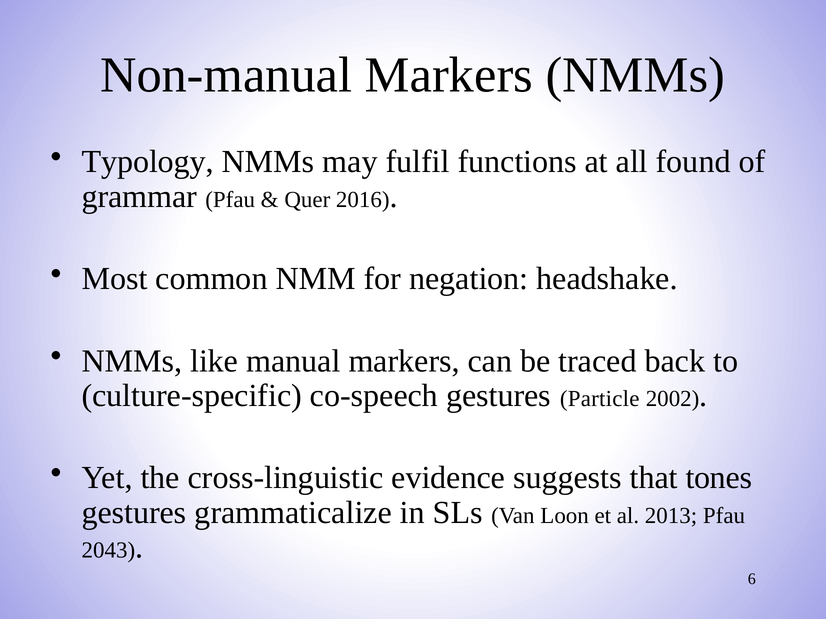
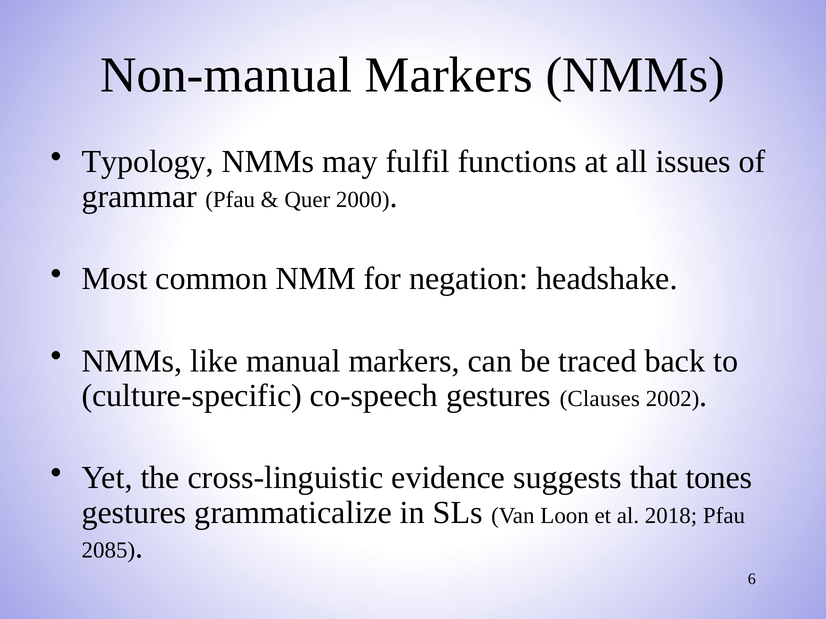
found: found -> issues
2016: 2016 -> 2000
Particle: Particle -> Clauses
2013: 2013 -> 2018
2043: 2043 -> 2085
